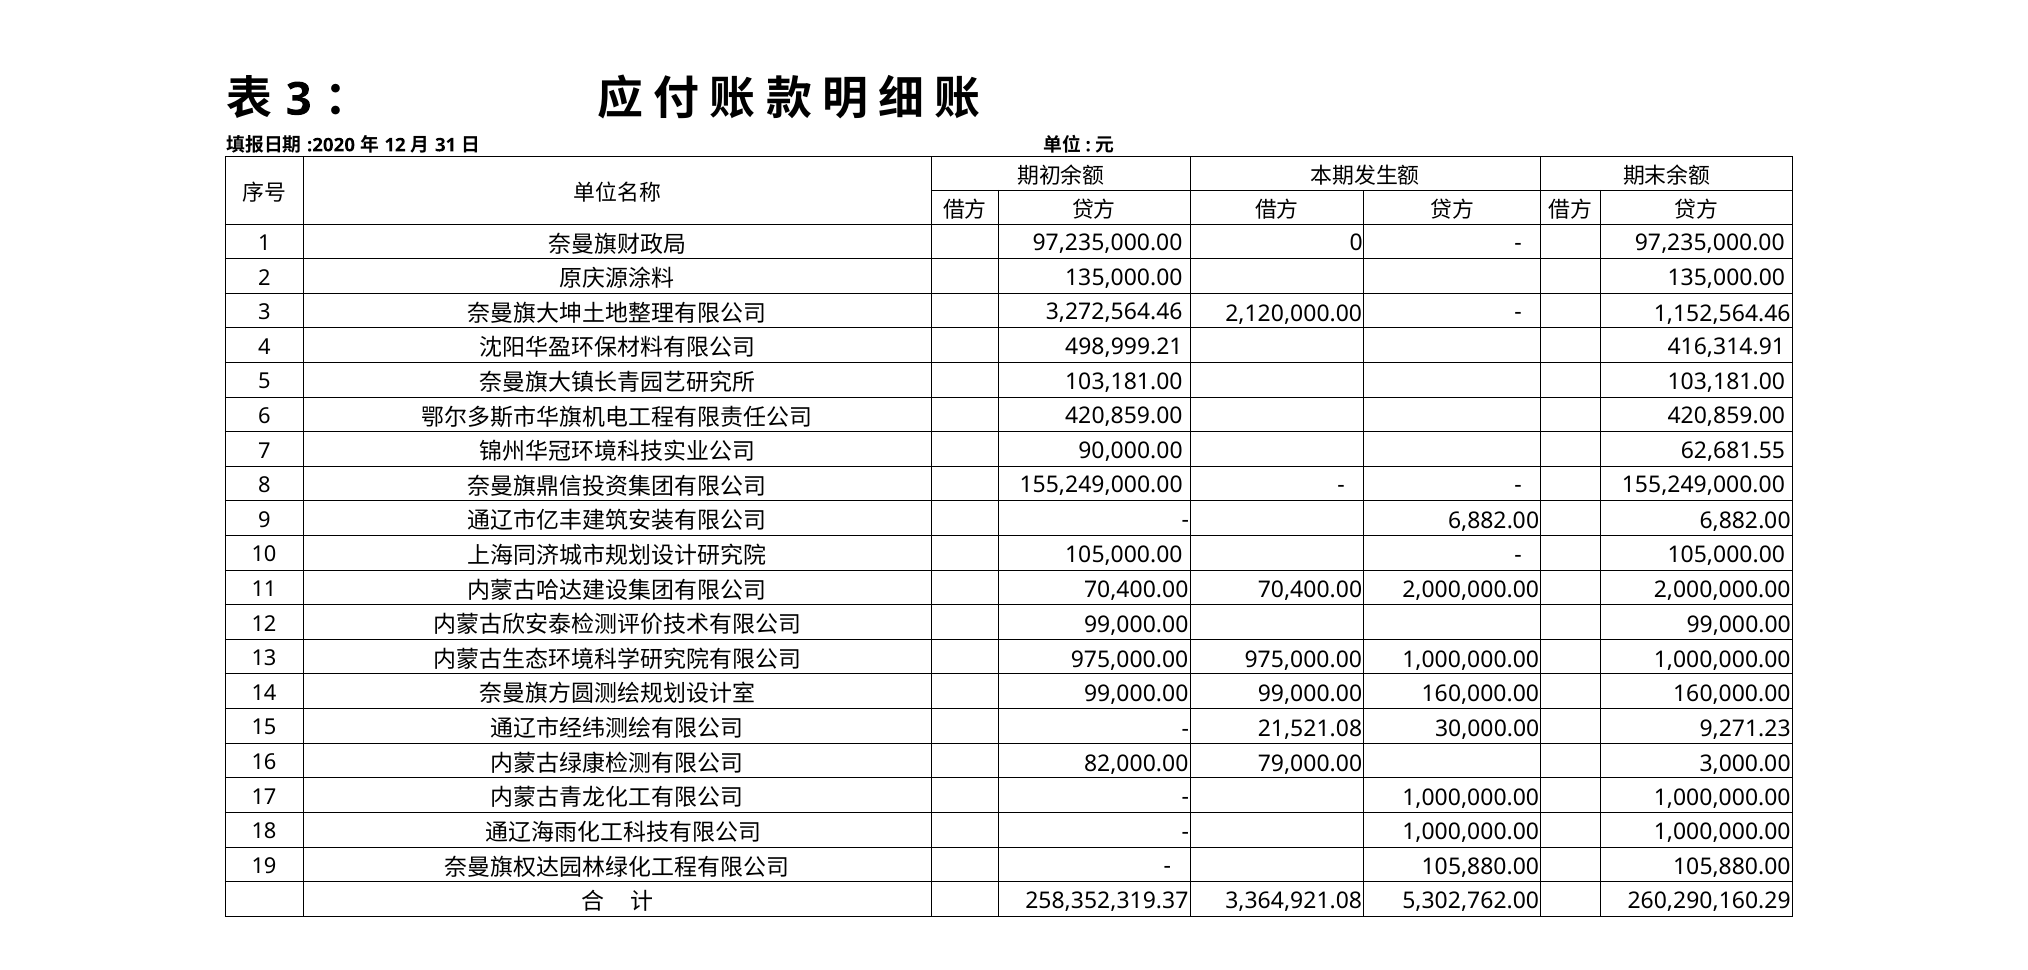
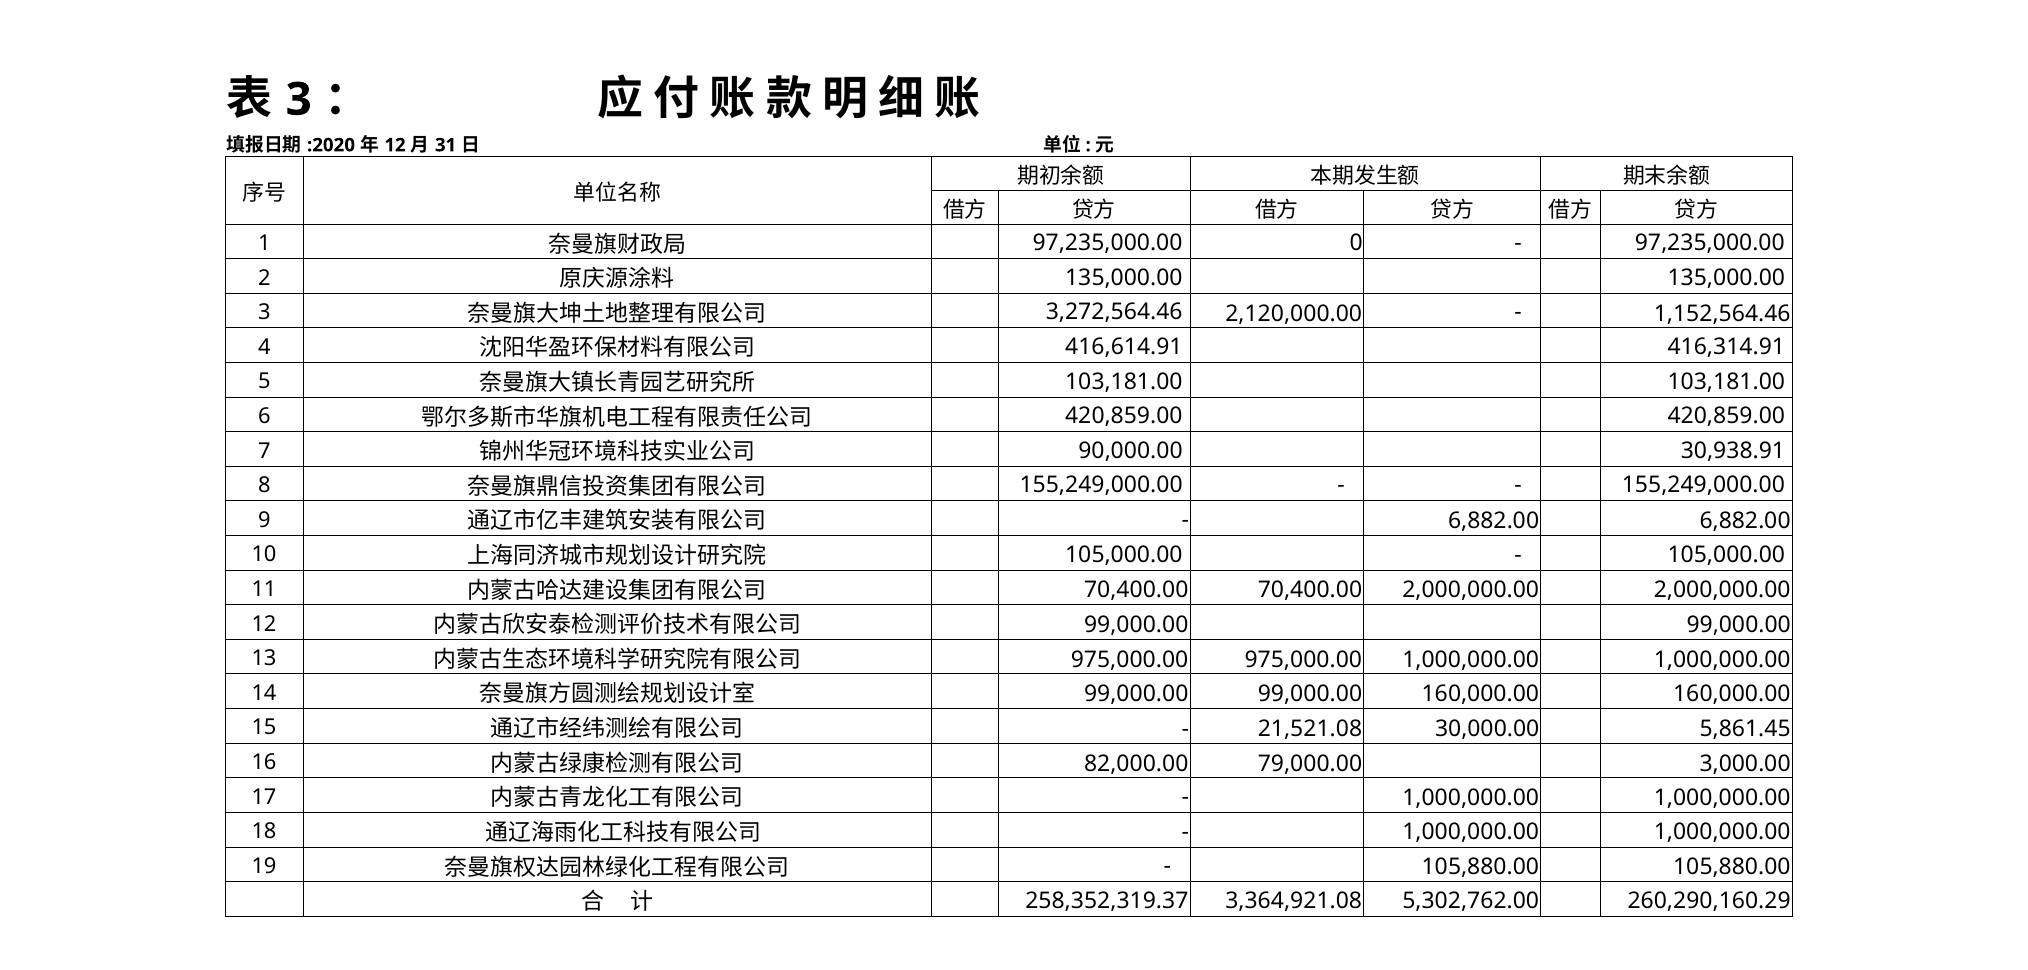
498,999.21: 498,999.21 -> 416,614.91
62,681.55: 62,681.55 -> 30,938.91
9,271.23: 9,271.23 -> 5,861.45
